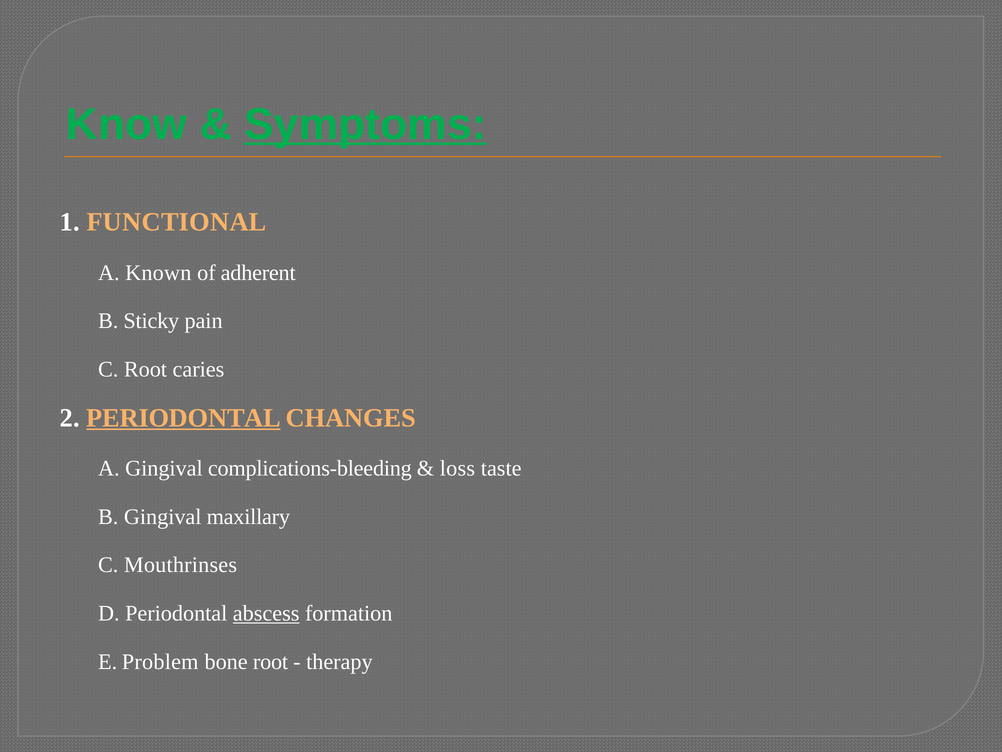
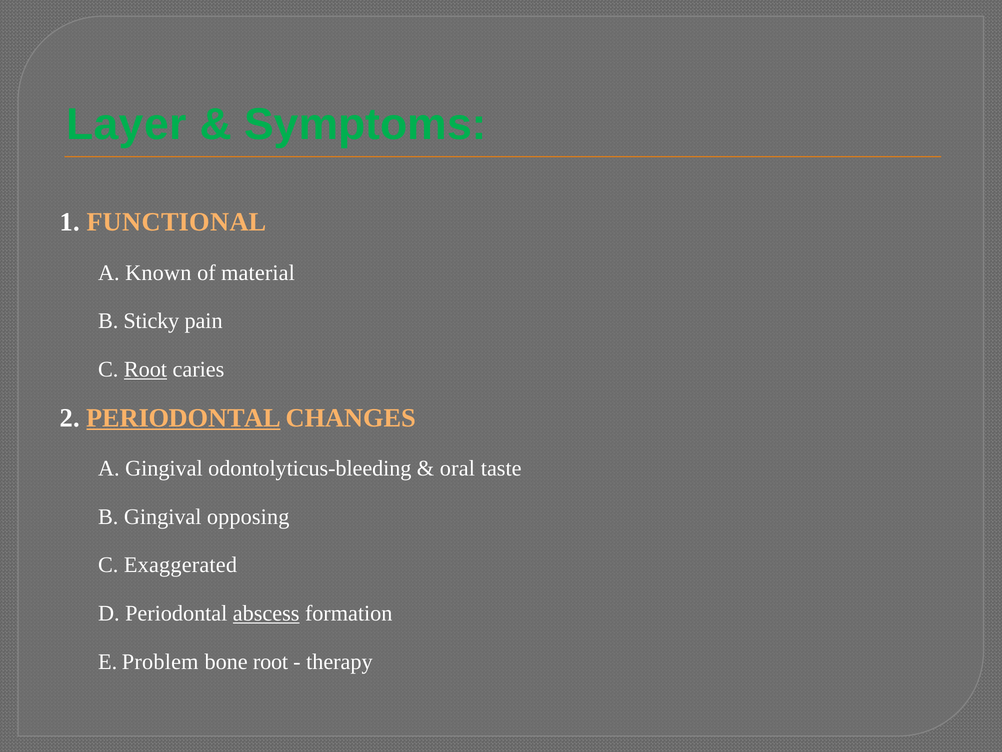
Know: Know -> Layer
Symptoms underline: present -> none
adherent: adherent -> material
Root at (145, 369) underline: none -> present
complications-bleeding: complications-bleeding -> odontolyticus-bleeding
loss: loss -> oral
maxillary: maxillary -> opposing
Mouthrinses: Mouthrinses -> Exaggerated
